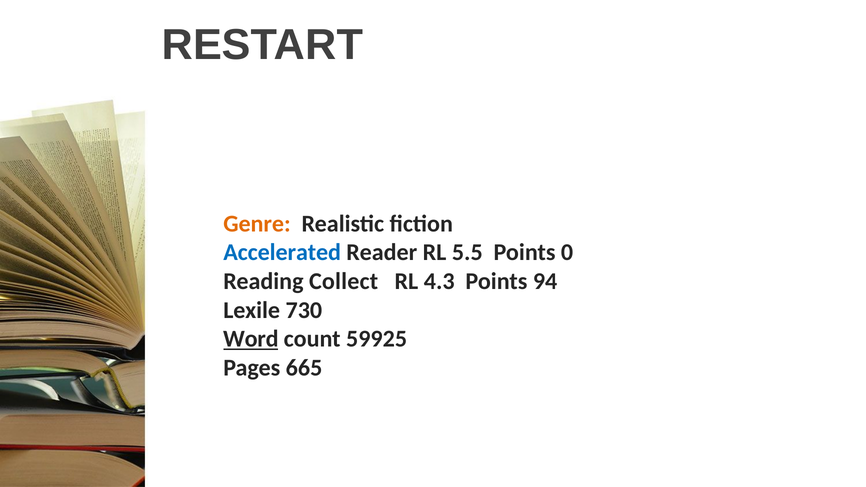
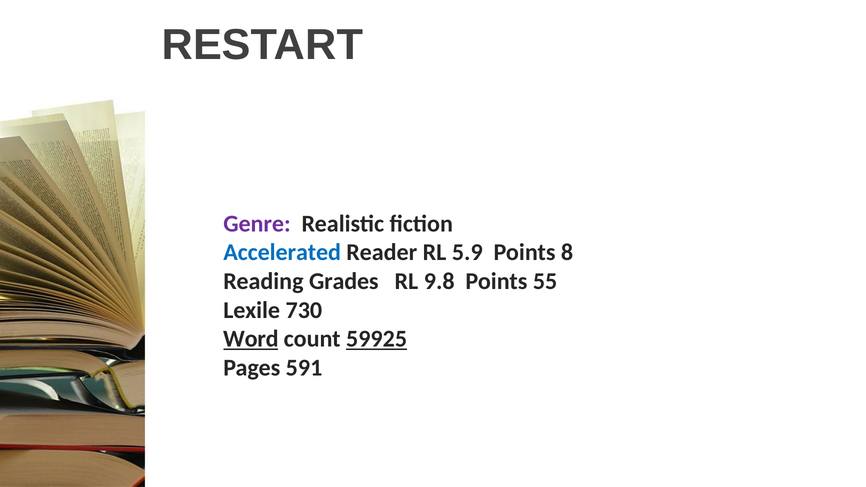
Genre colour: orange -> purple
5.5: 5.5 -> 5.9
0: 0 -> 8
Collect: Collect -> Grades
4.3: 4.3 -> 9.8
94: 94 -> 55
59925 underline: none -> present
665: 665 -> 591
